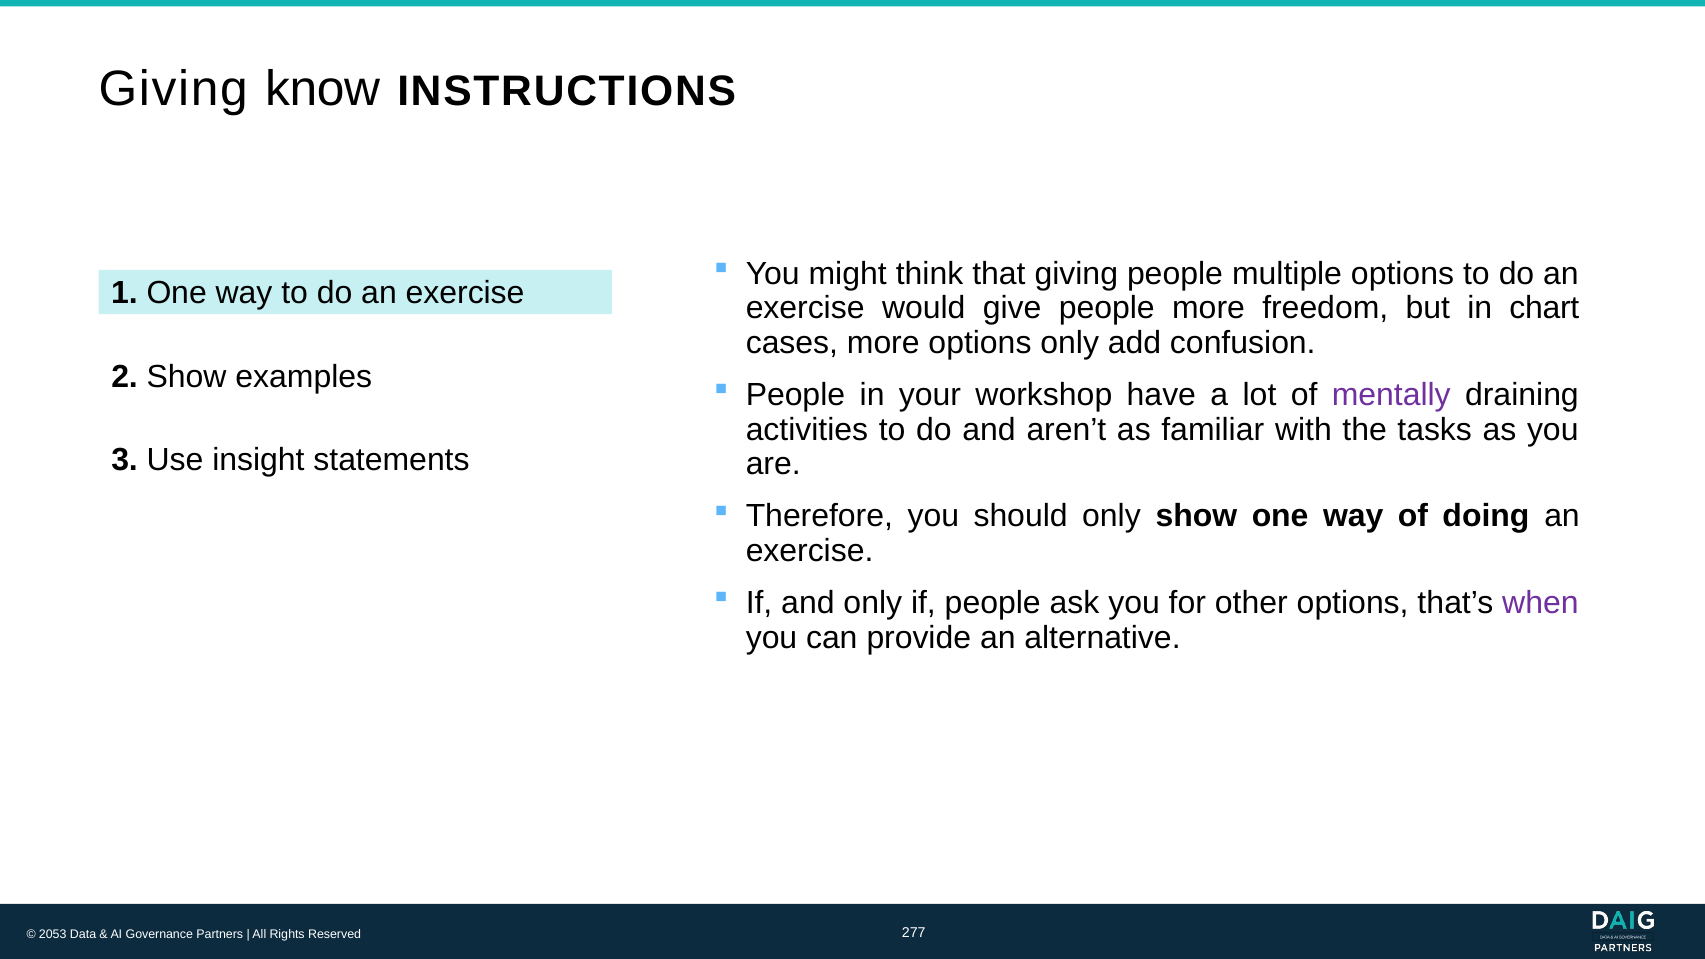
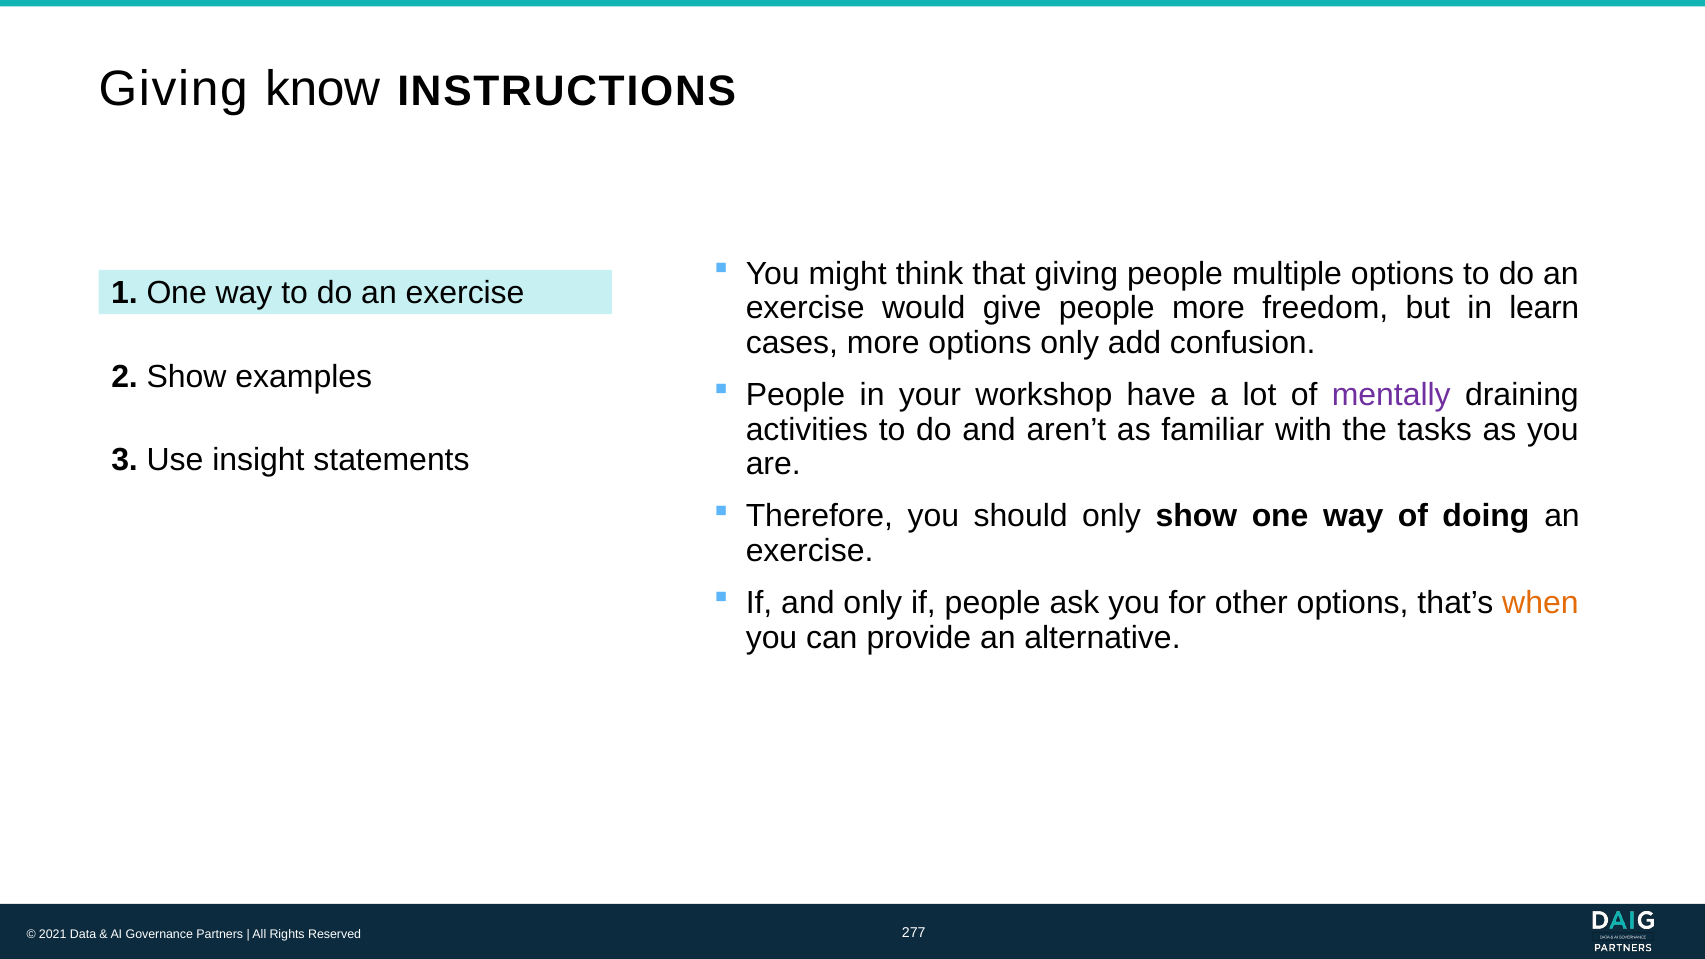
chart: chart -> learn
when colour: purple -> orange
2053: 2053 -> 2021
